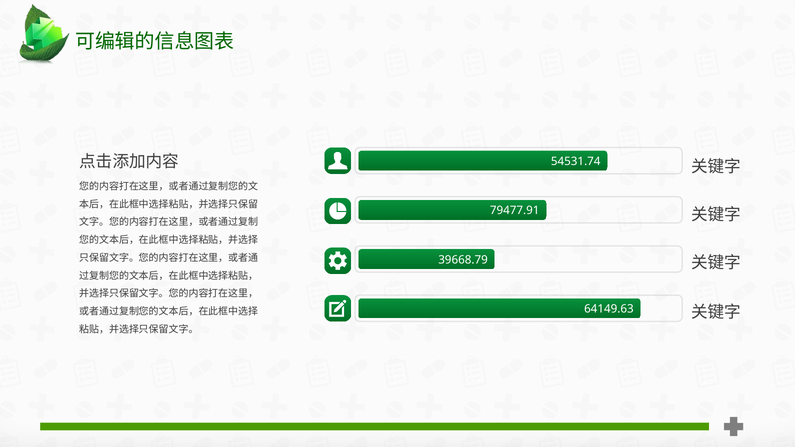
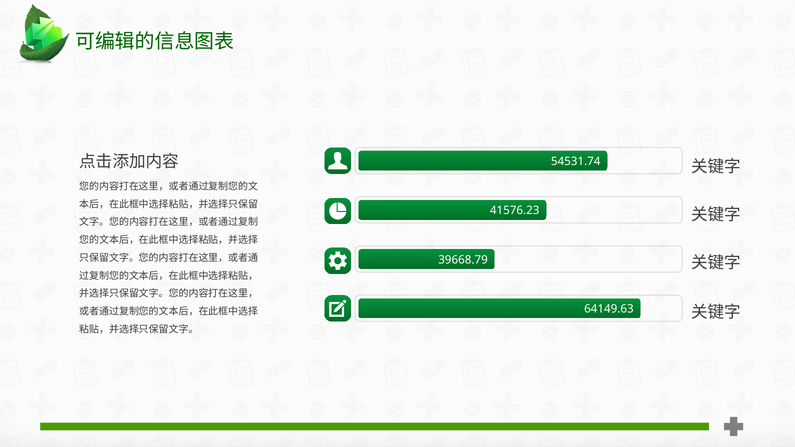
79477.91: 79477.91 -> 41576.23
